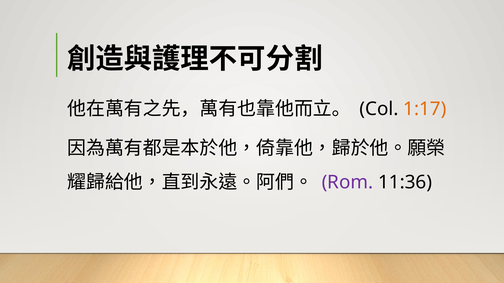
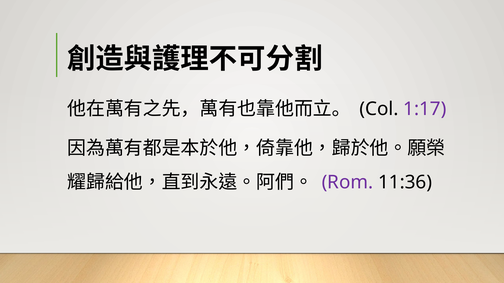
1:17 colour: orange -> purple
